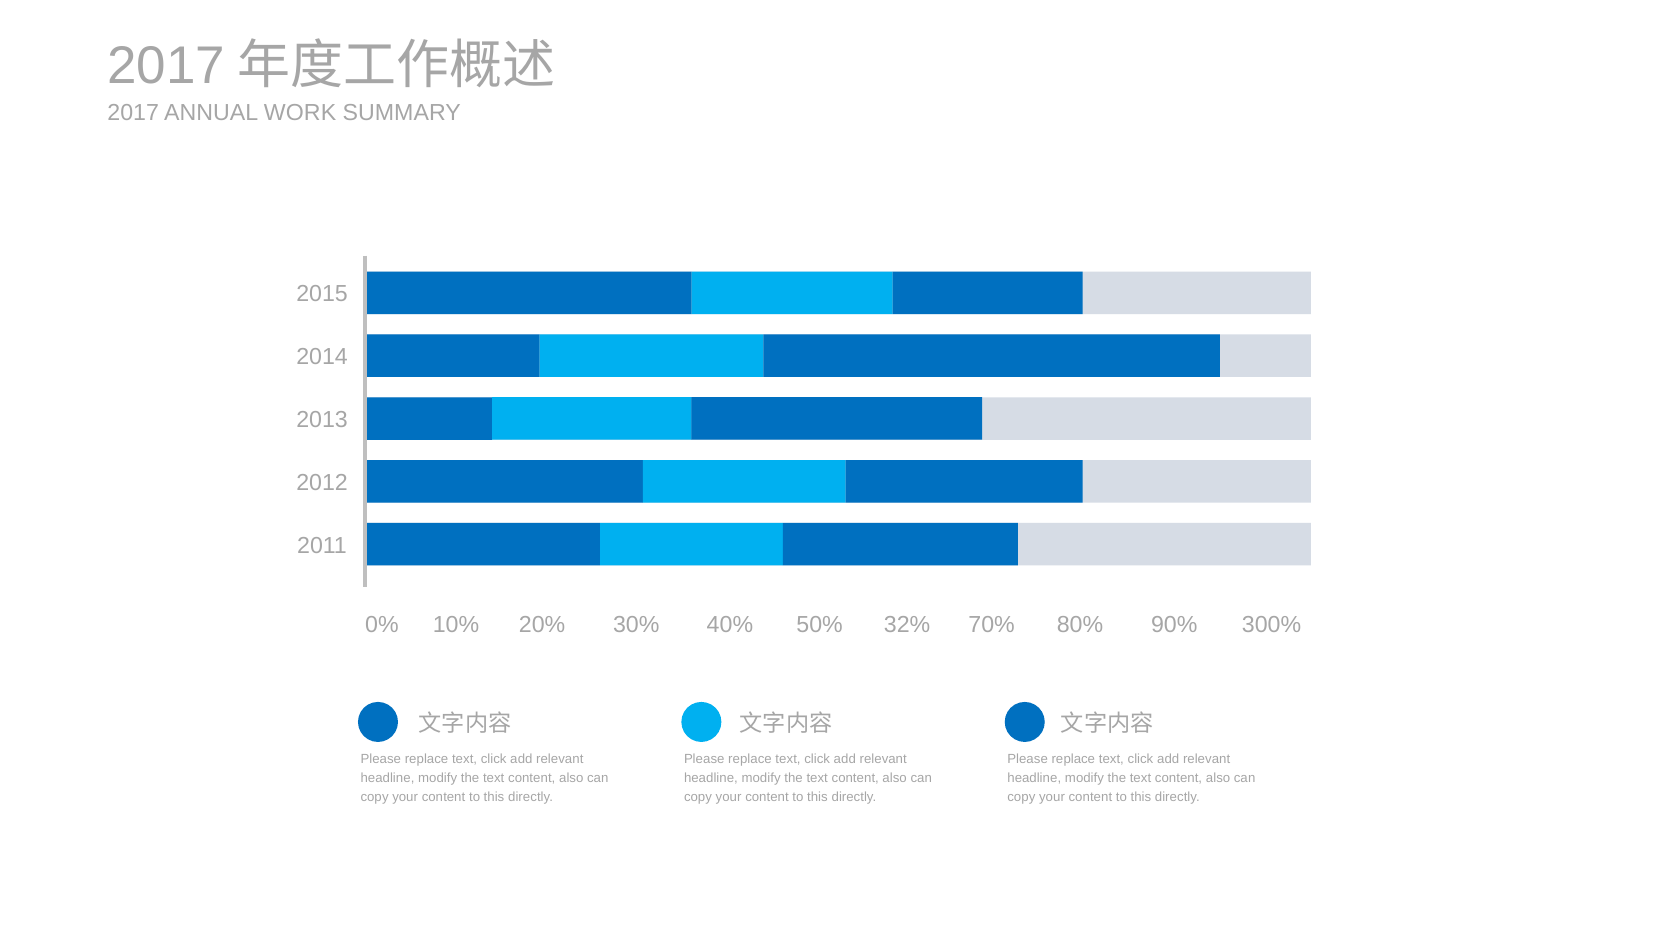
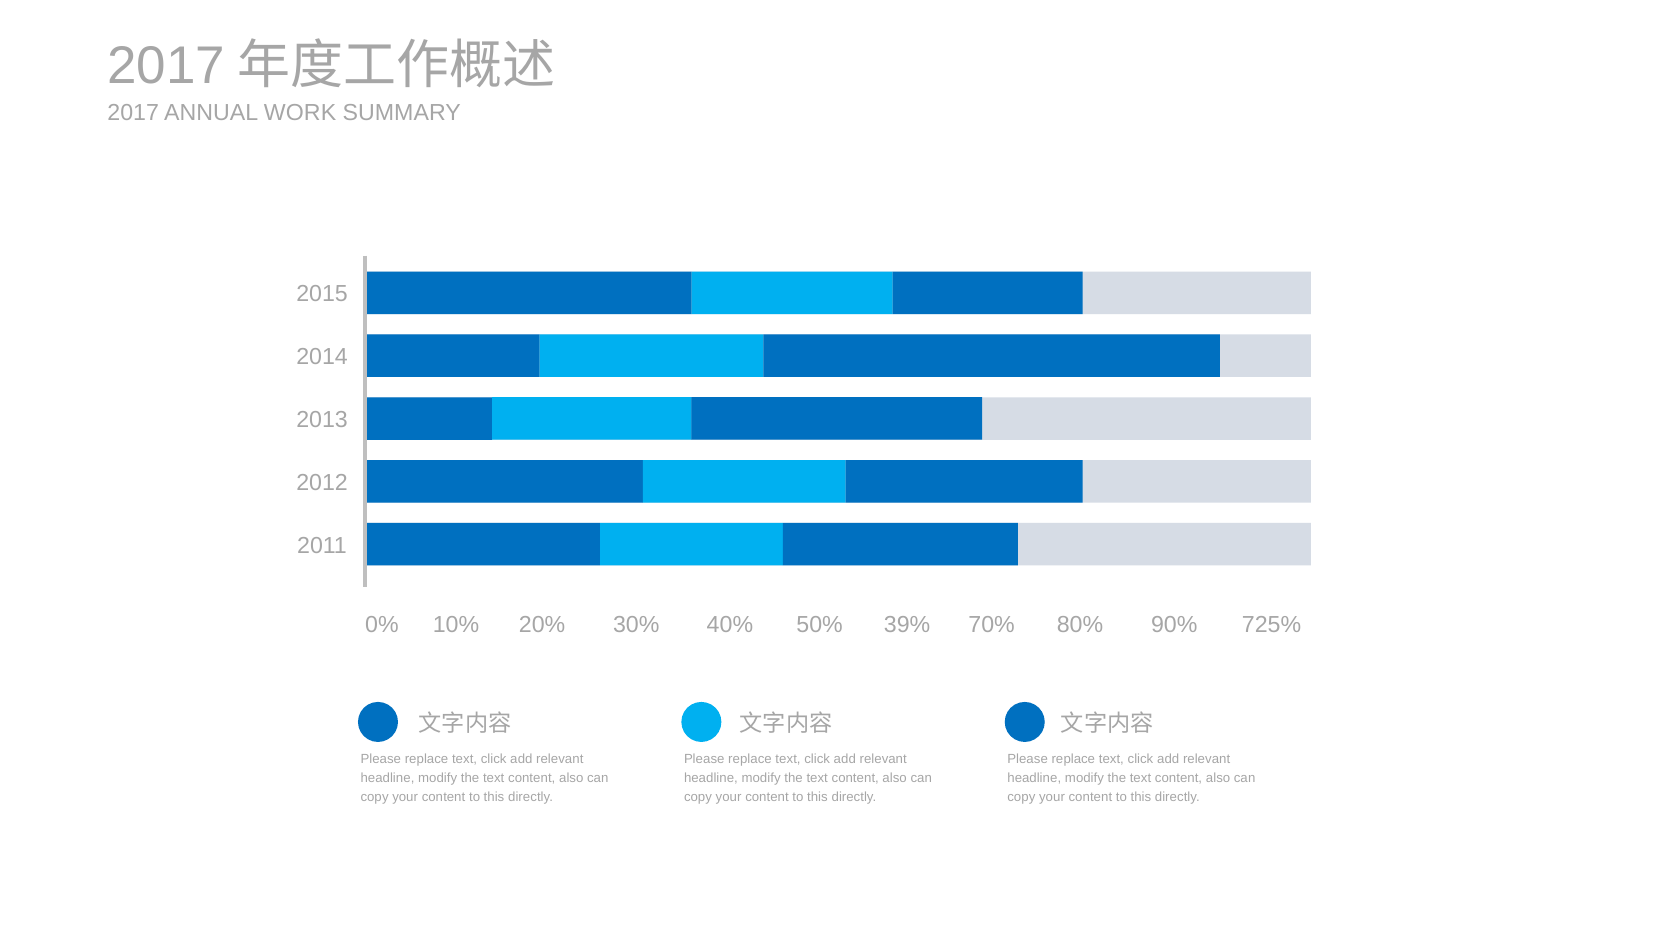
32%: 32% -> 39%
300%: 300% -> 725%
